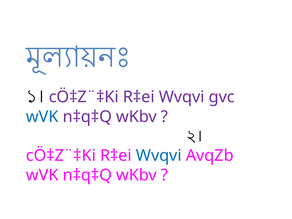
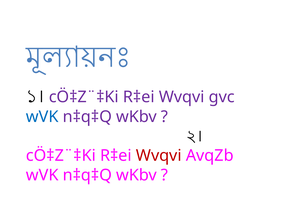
Wvqvi at (159, 156) colour: blue -> red
